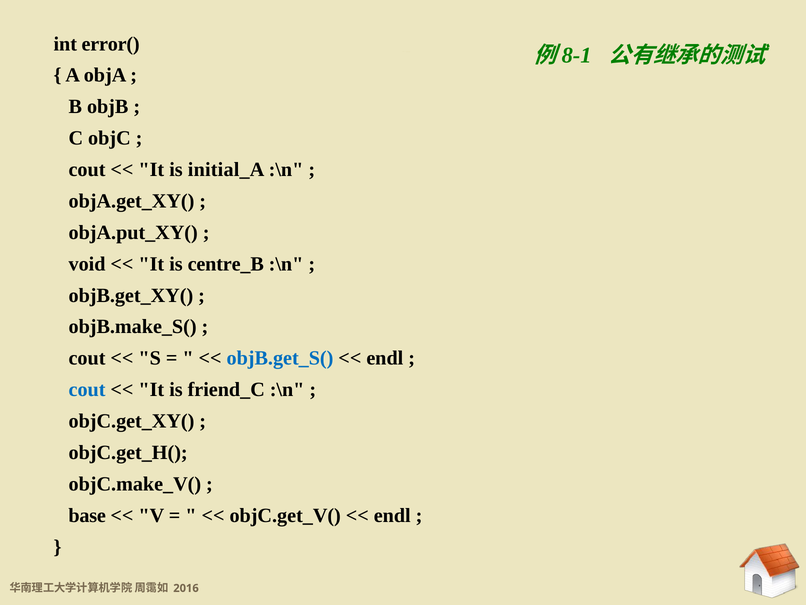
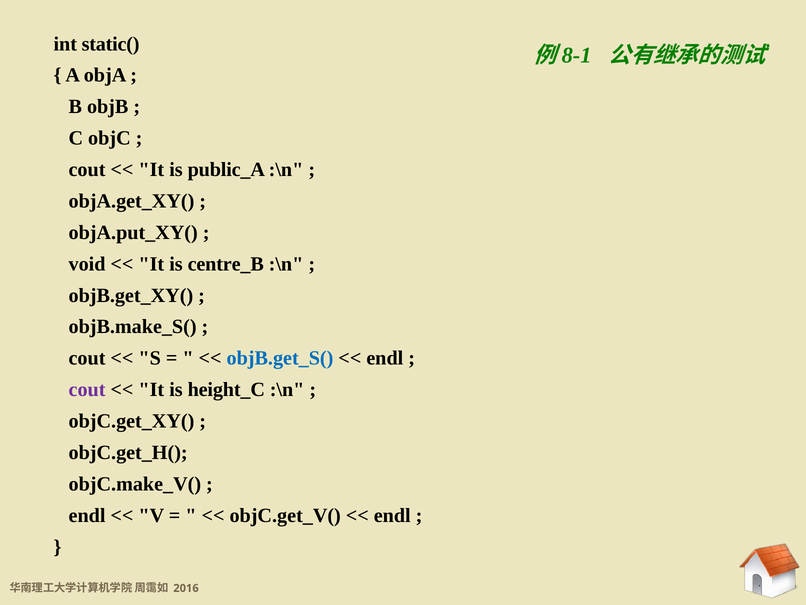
error(: error( -> static(
initial_A: initial_A -> public_A
cout at (87, 389) colour: blue -> purple
friend_C: friend_C -> height_C
base at (87, 515): base -> endl
